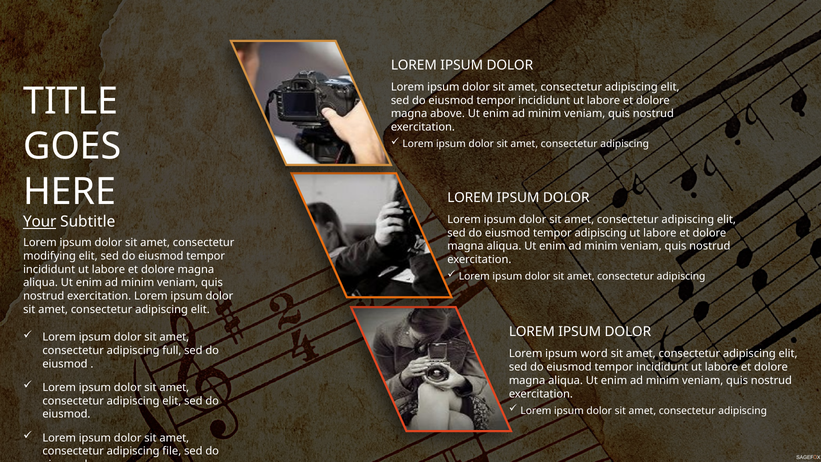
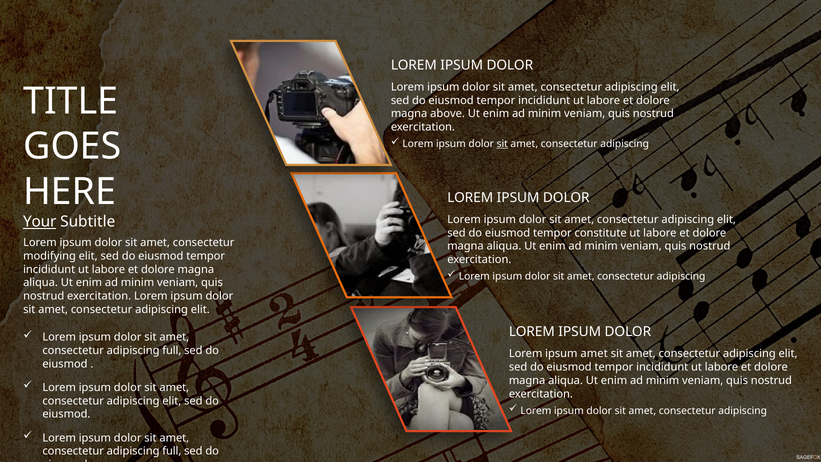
sit at (502, 144) underline: none -> present
tempor adipiscing: adipiscing -> constitute
ipsum word: word -> amet
file at (172, 451): file -> full
